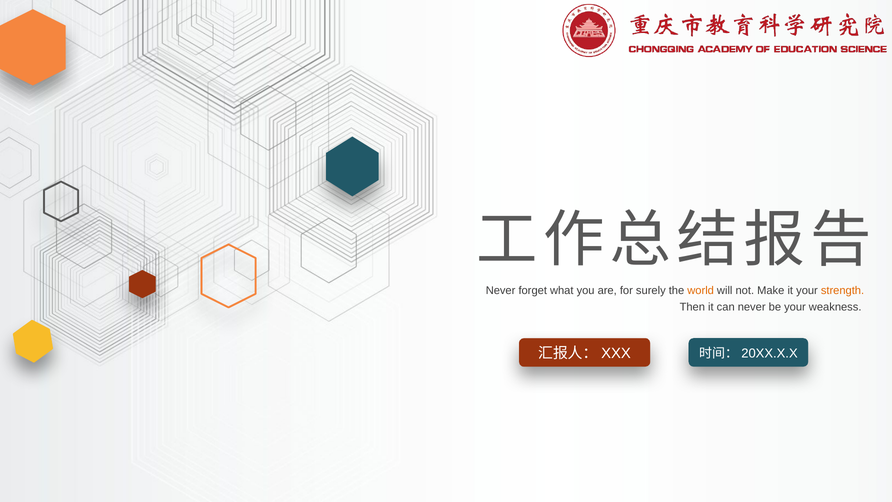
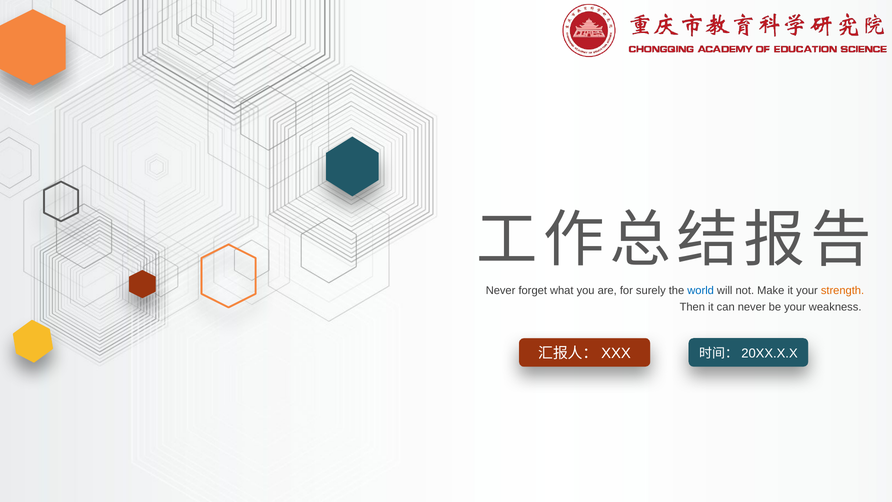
world colour: orange -> blue
